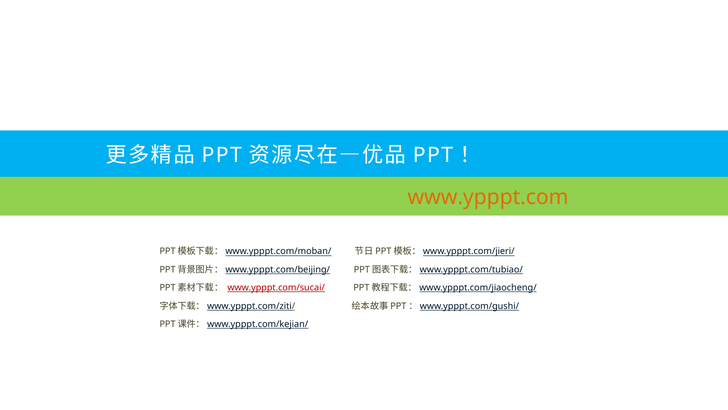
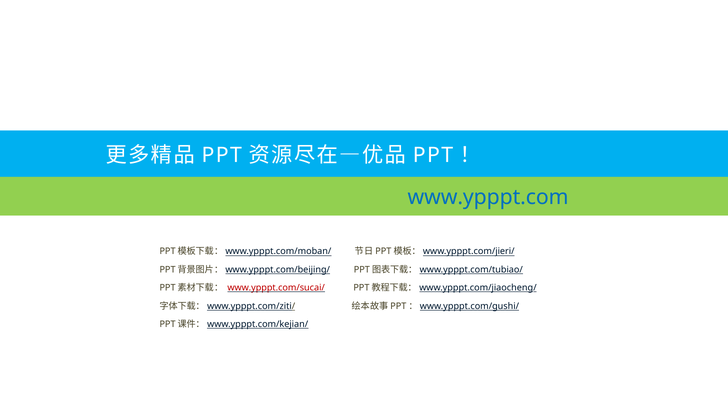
www.ypppt.com colour: orange -> blue
